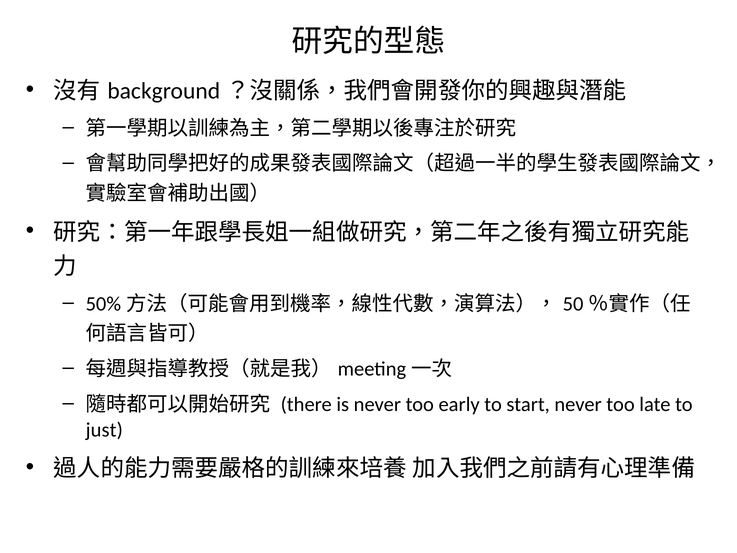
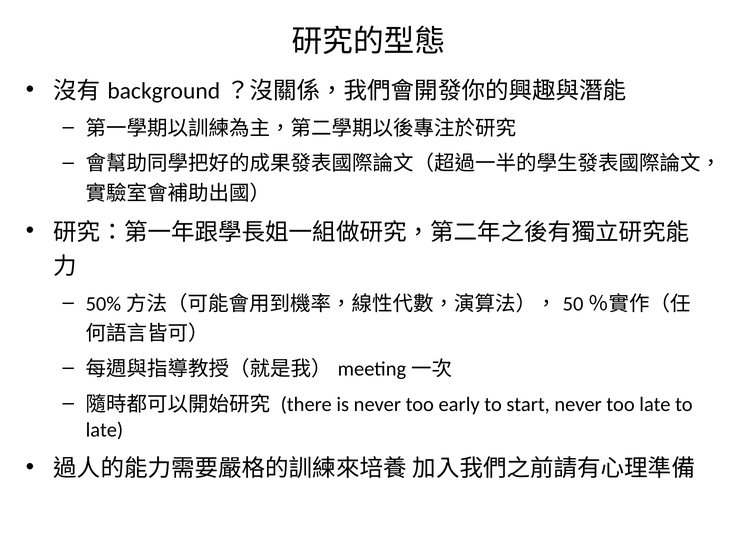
just at (104, 430): just -> late
